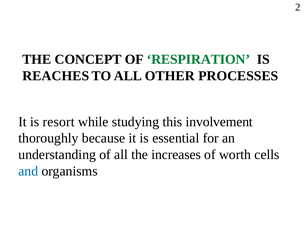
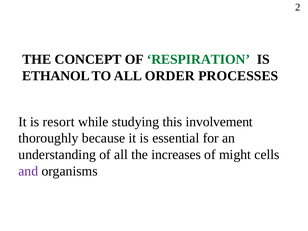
REACHES: REACHES -> ETHANOL
OTHER: OTHER -> ORDER
worth: worth -> might
and colour: blue -> purple
